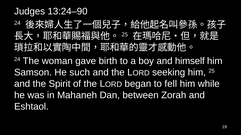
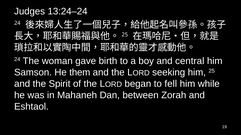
13:24–90: 13:24–90 -> 13:24–24
himself: himself -> central
such: such -> them
